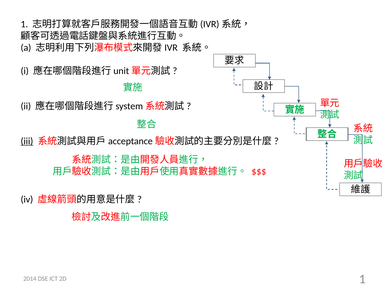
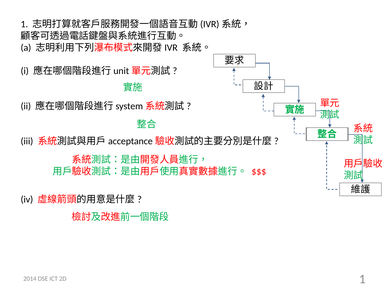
iii underline: present -> none
